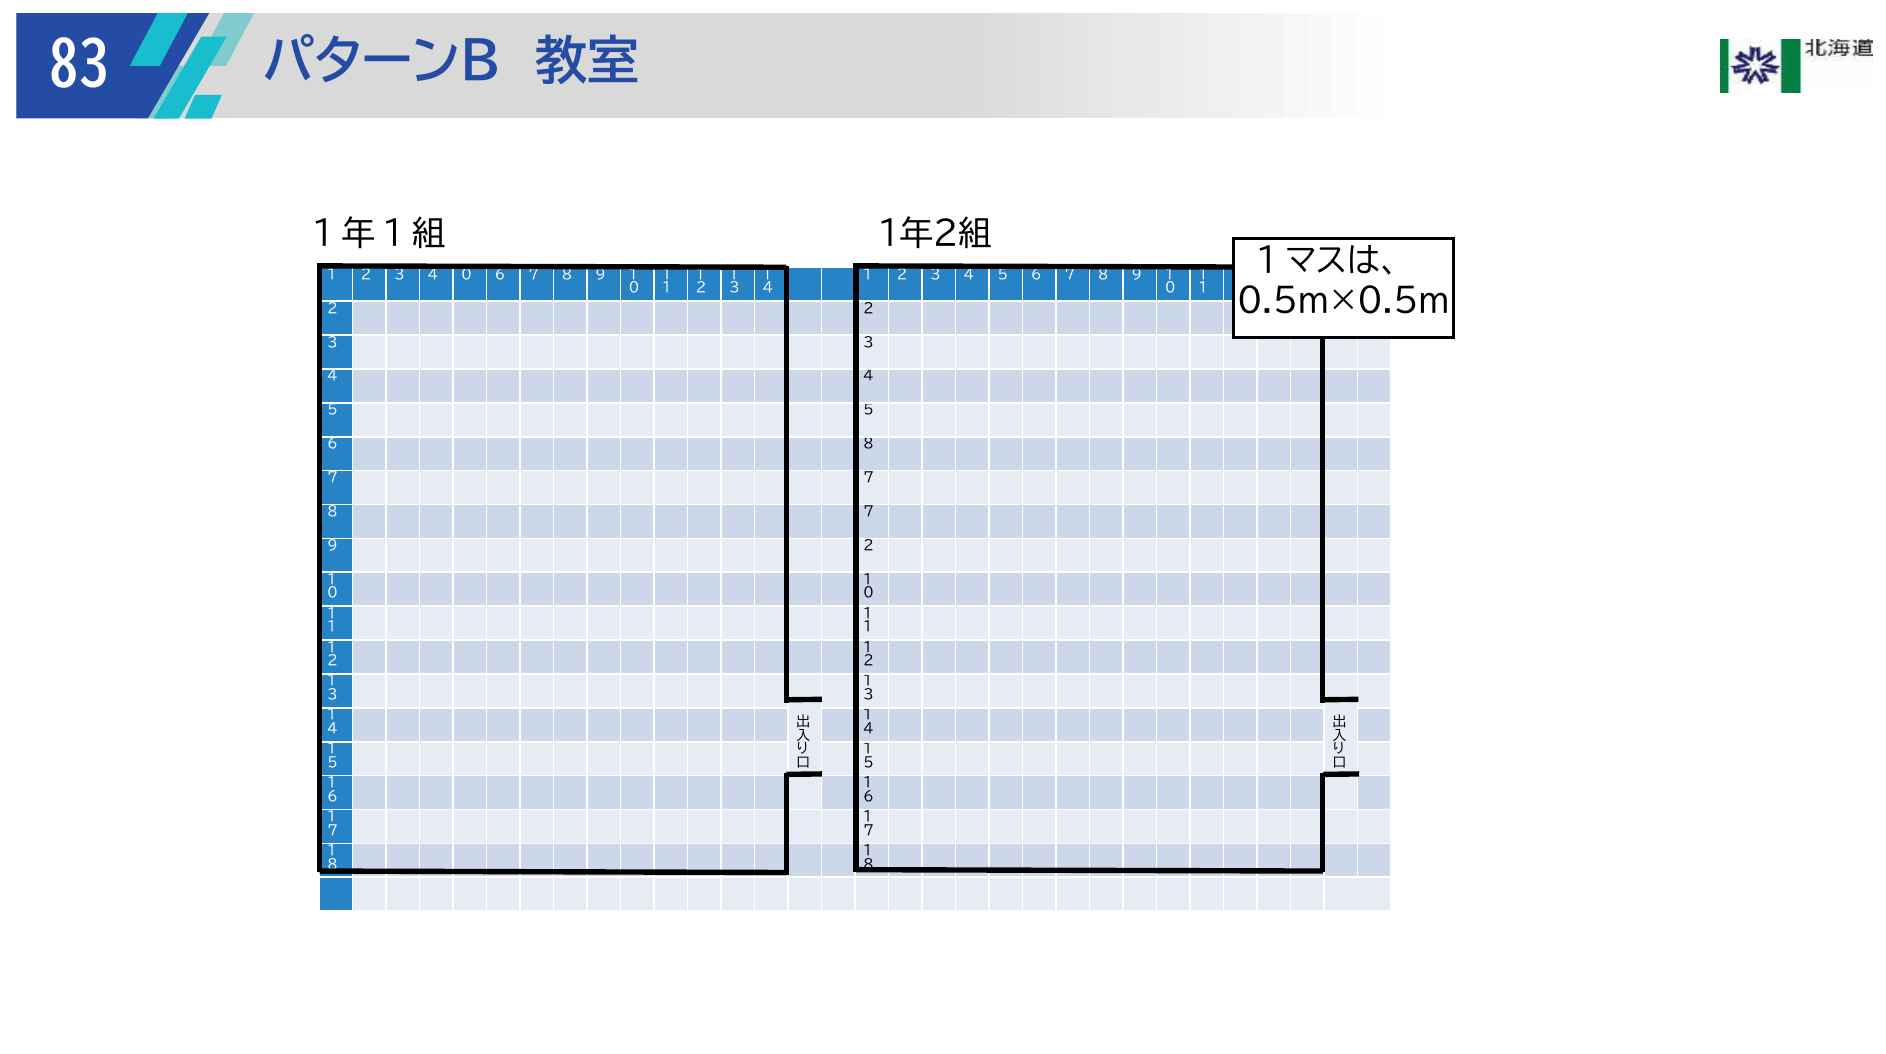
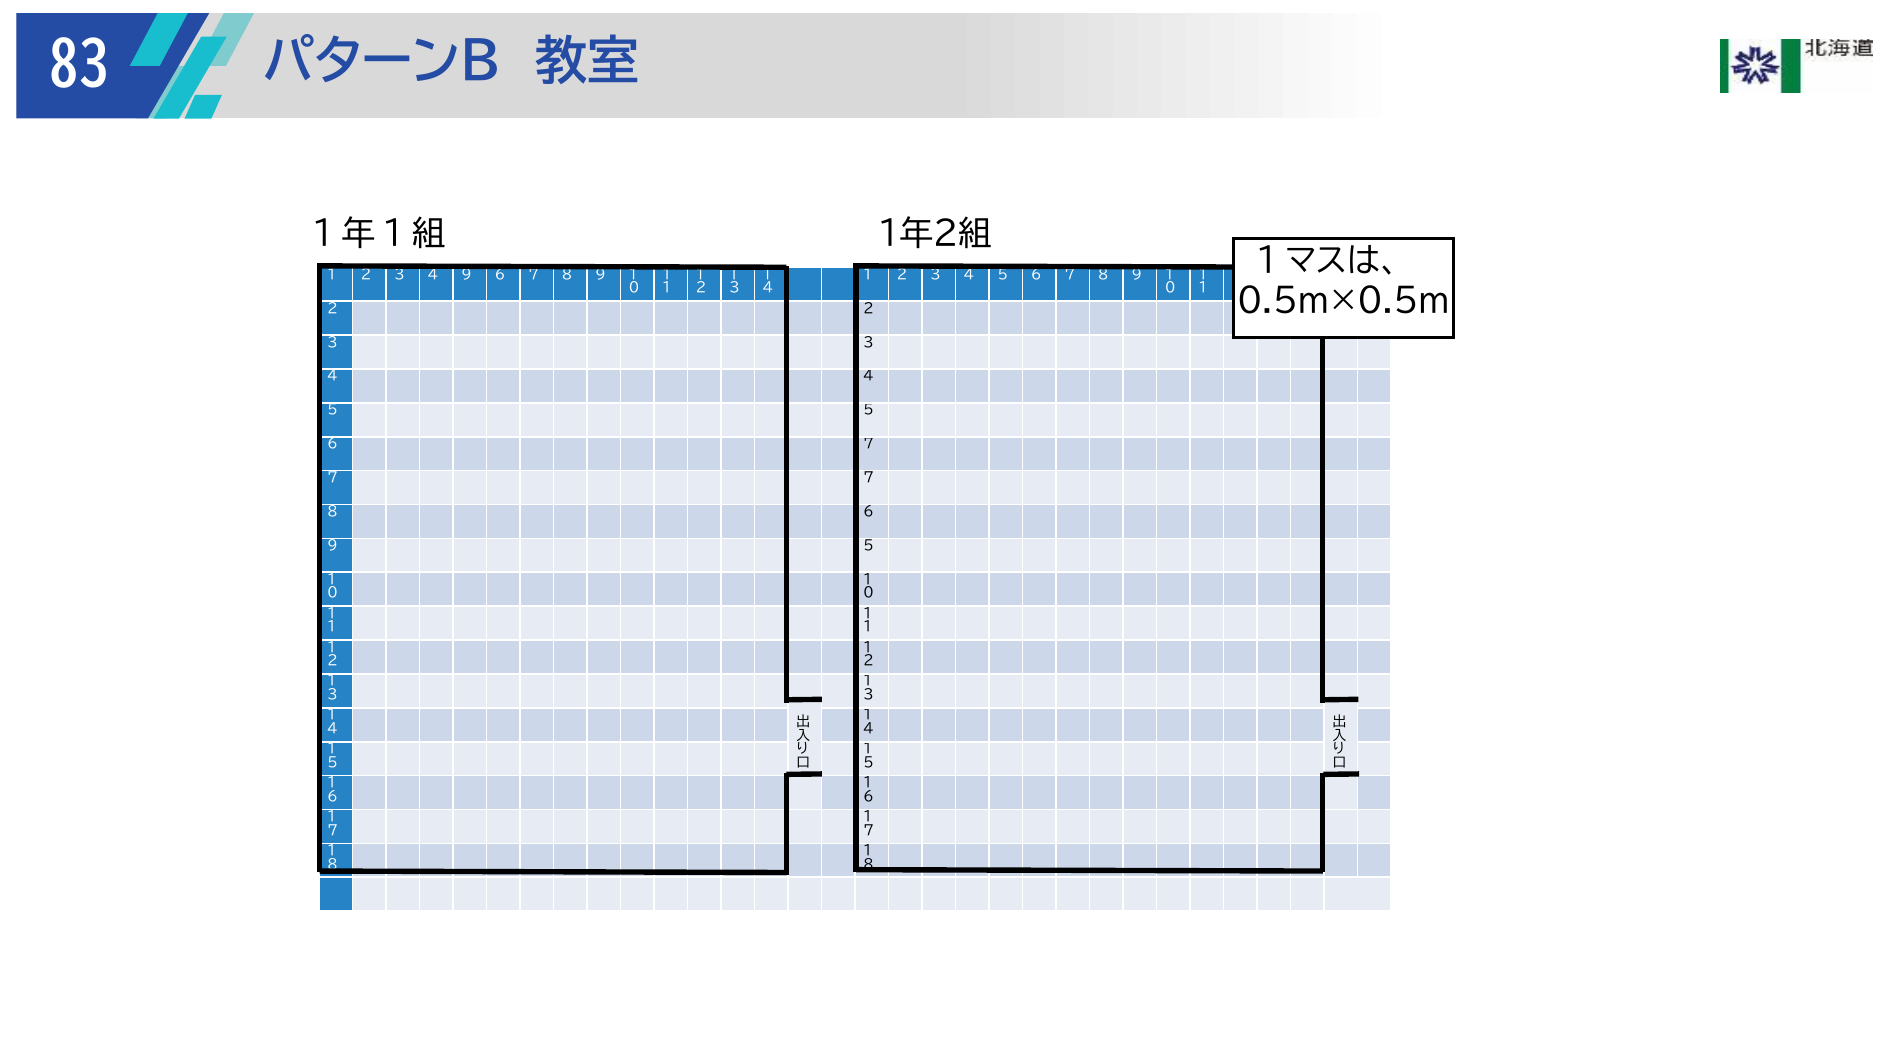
4 0: 0 -> 9
8 at (869, 444): 8 -> 7
7 at (869, 512): 7 -> 6
9 2: 2 -> 5
